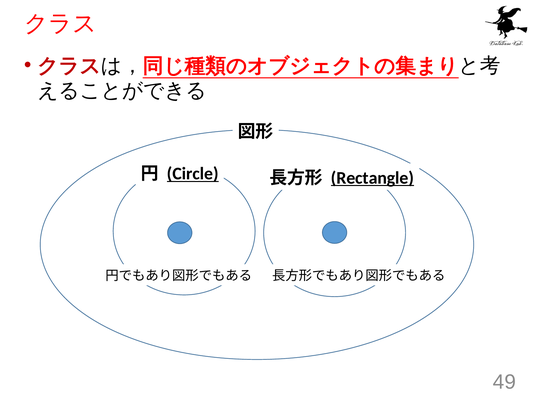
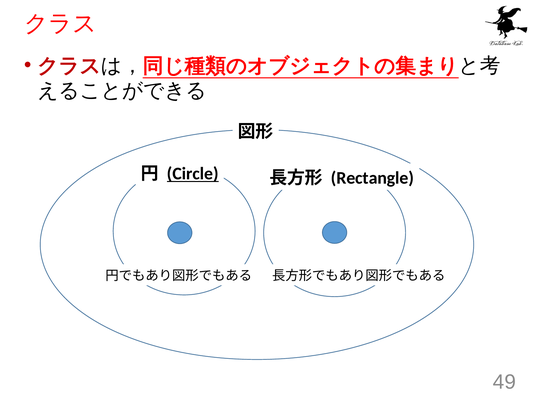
Rectangle underline: present -> none
